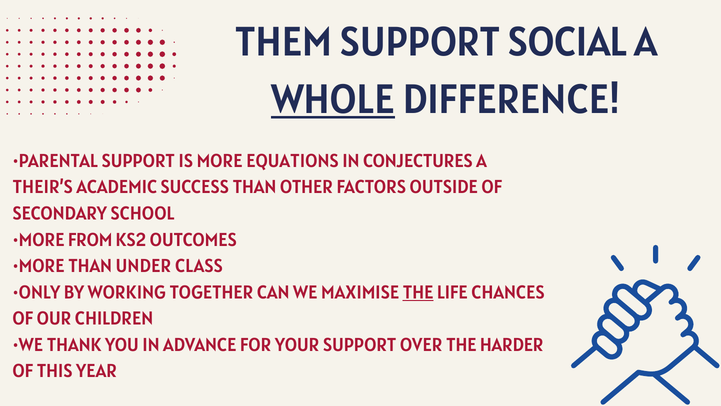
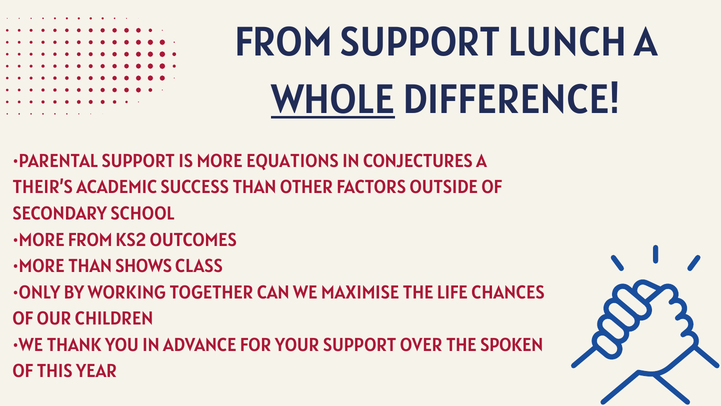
THEM at (283, 42): THEM -> FROM
SOCIAL: SOCIAL -> LUNCH
UNDER: UNDER -> SHOWS
THE at (418, 292) underline: present -> none
HARDER: HARDER -> SPOKEN
